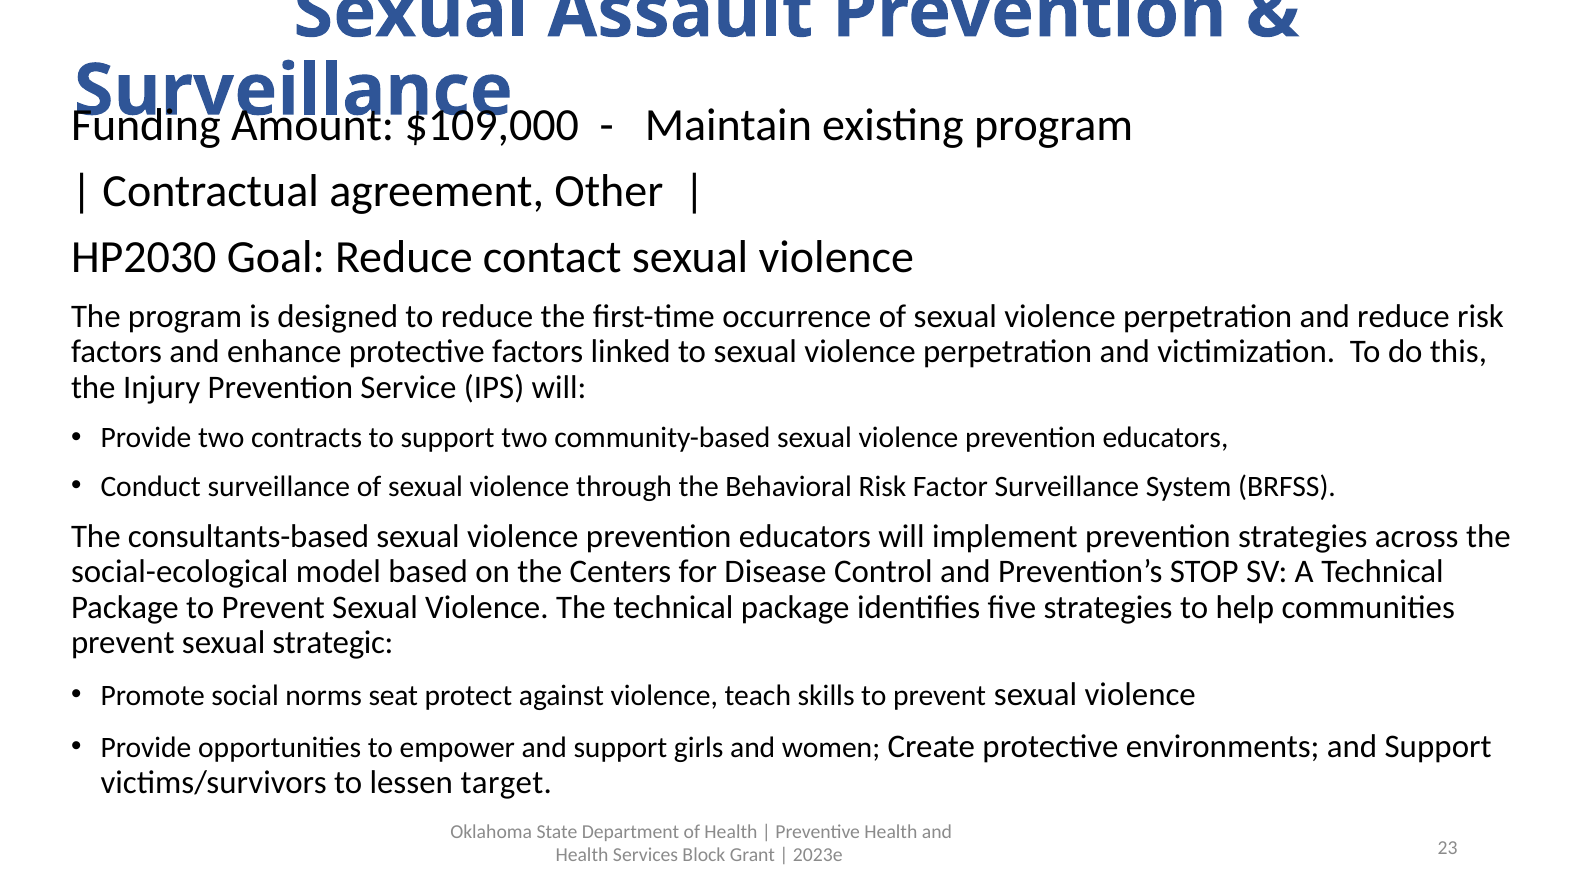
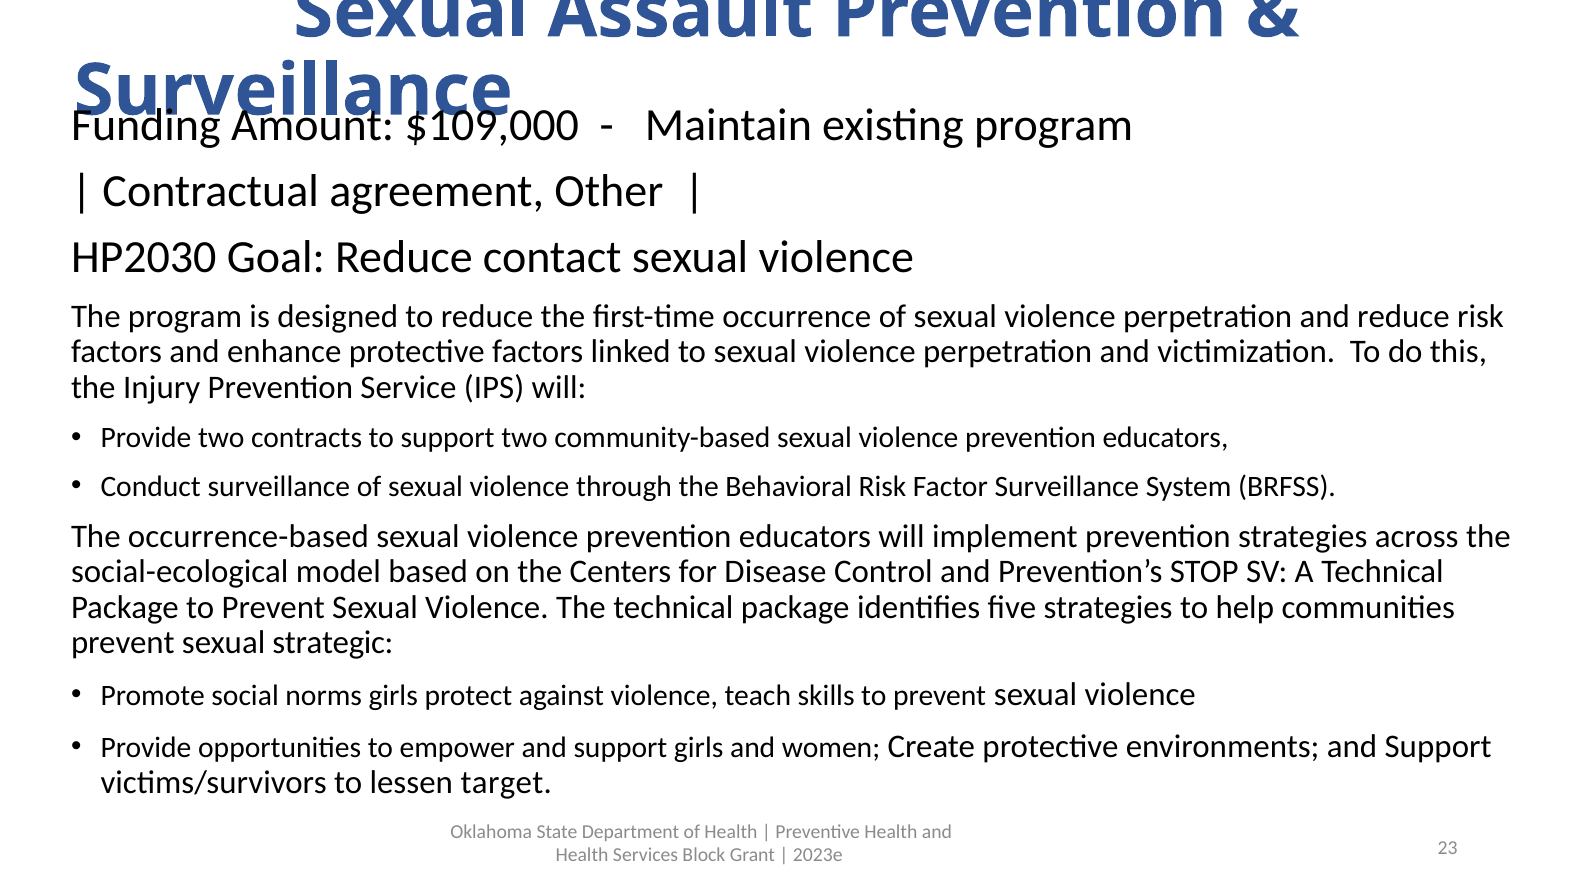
consultants-based: consultants-based -> occurrence-based
norms seat: seat -> girls
